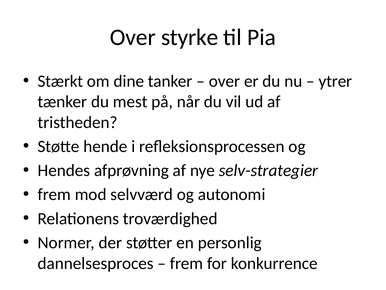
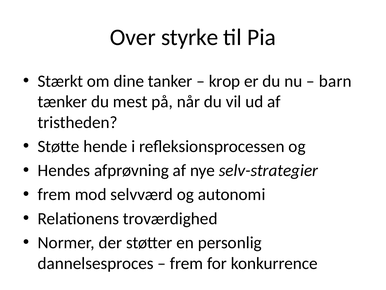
over at (224, 81): over -> krop
ytrer: ytrer -> barn
